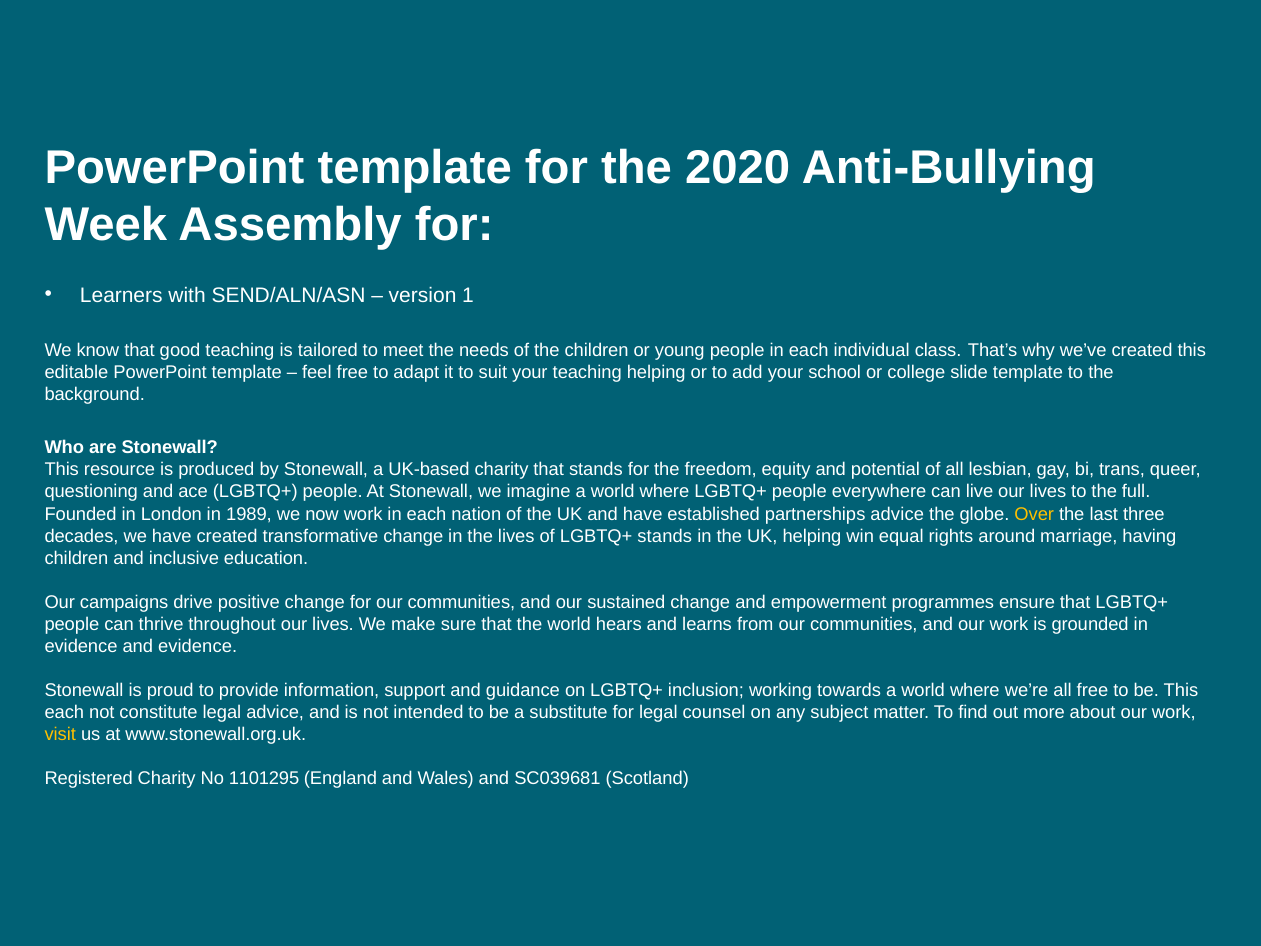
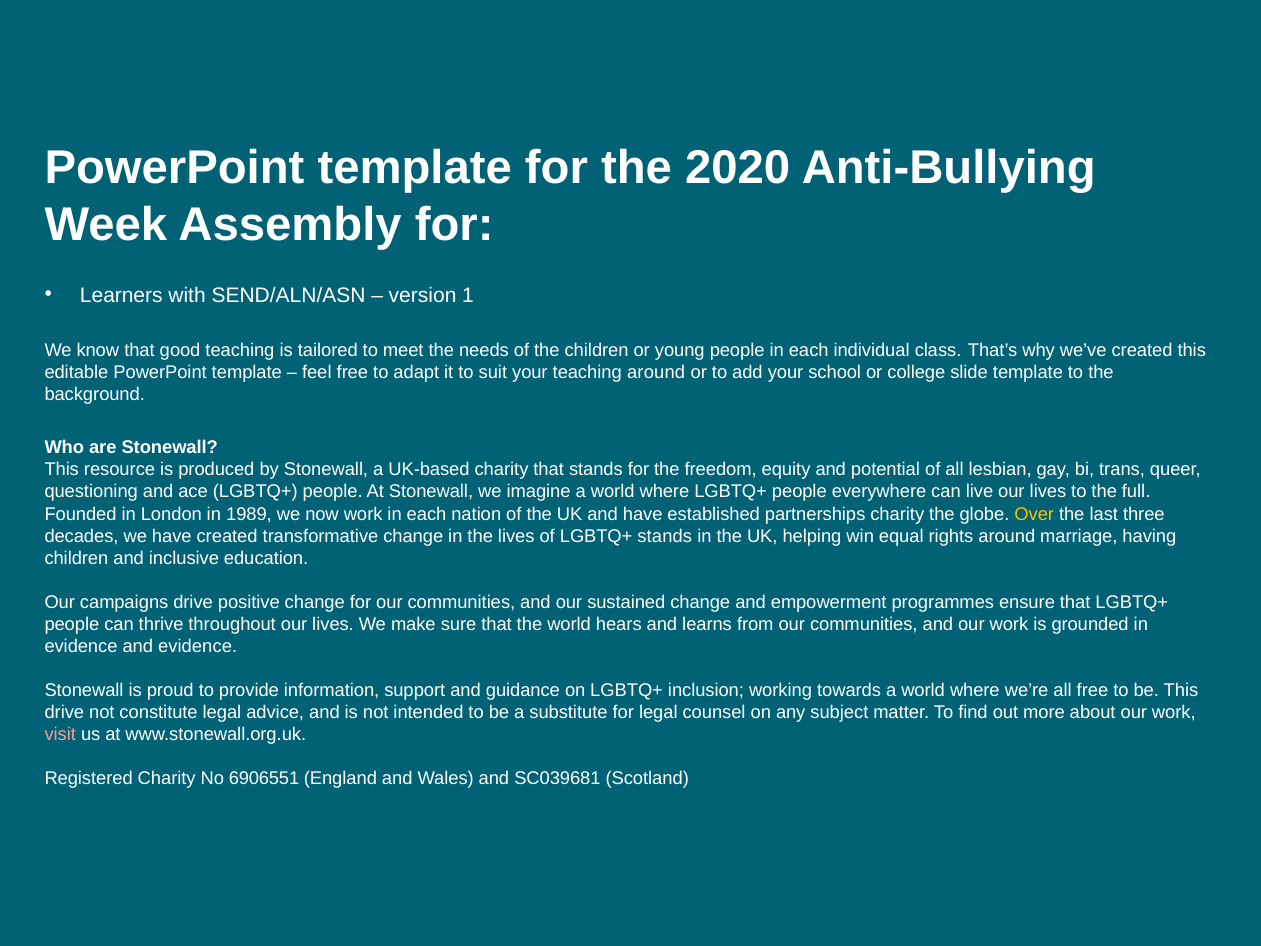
teaching helping: helping -> around
partnerships advice: advice -> charity
each at (64, 712): each -> drive
visit colour: yellow -> pink
1101295: 1101295 -> 6906551
